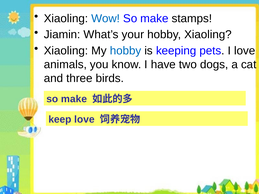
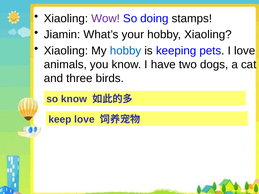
Wow colour: blue -> purple
make at (154, 18): make -> doing
make at (74, 99): make -> know
